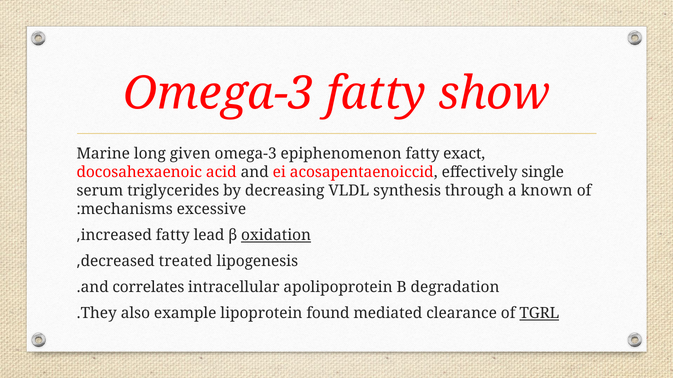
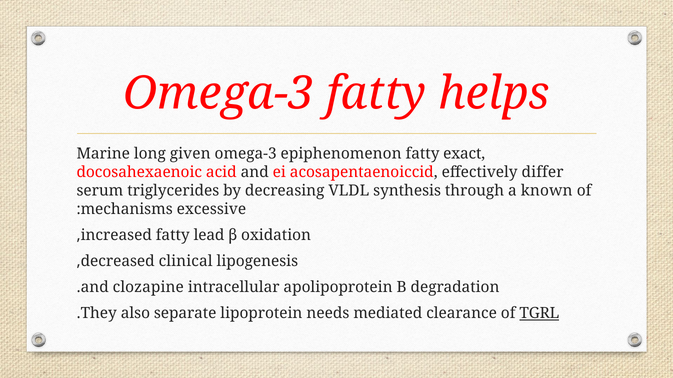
show: show -> helps
single: single -> differ
oxidation underline: present -> none
treated: treated -> clinical
correlates: correlates -> clozapine
example: example -> separate
found: found -> needs
